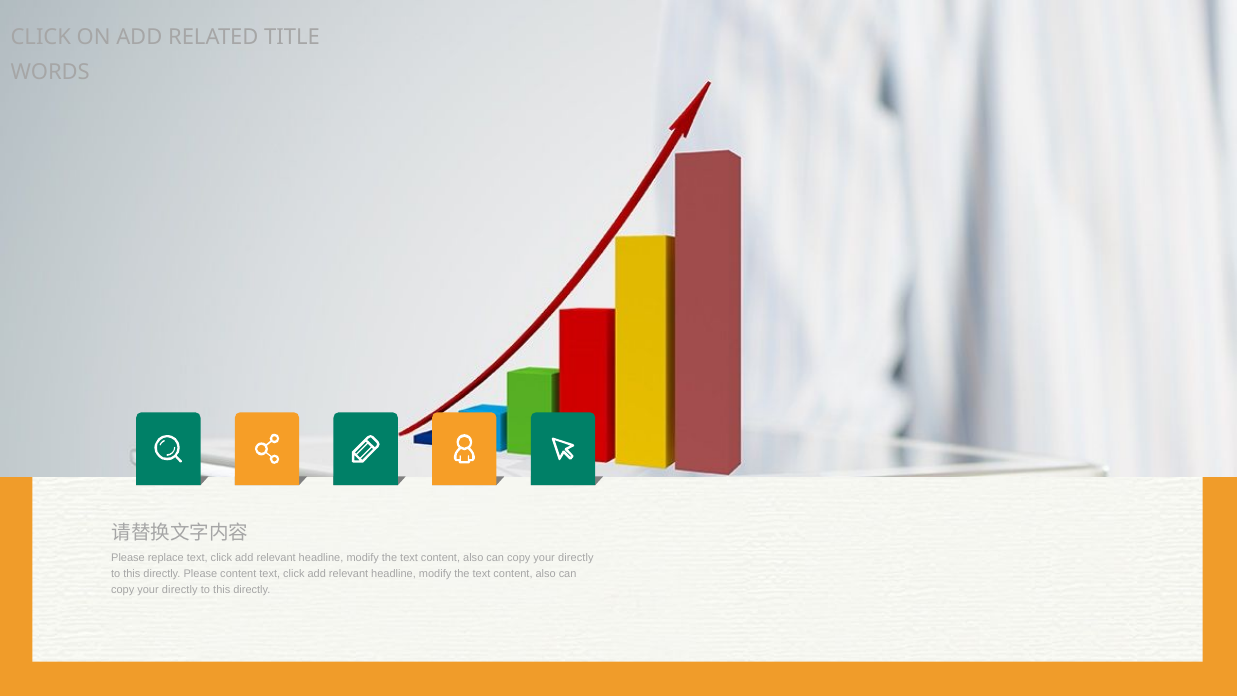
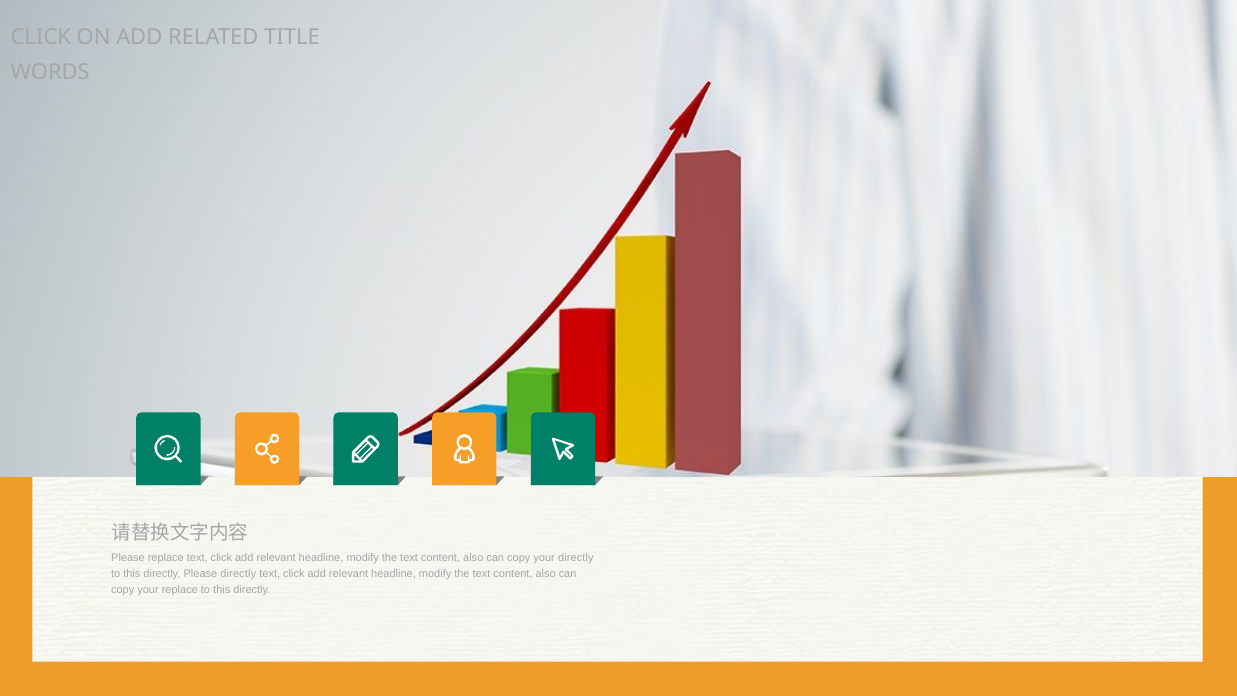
Please content: content -> directly
directly at (180, 589): directly -> replace
